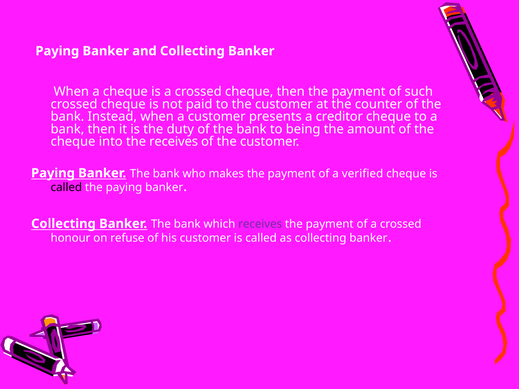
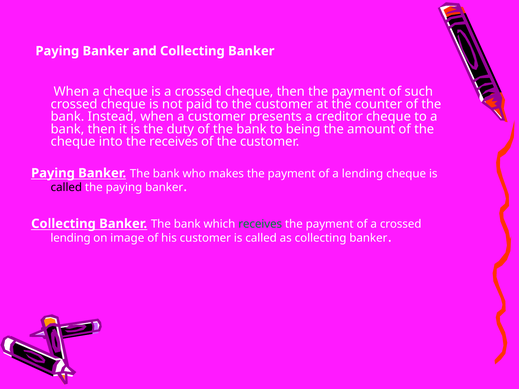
a verified: verified -> lending
receives at (260, 224) colour: purple -> green
honour at (71, 238): honour -> lending
refuse: refuse -> image
